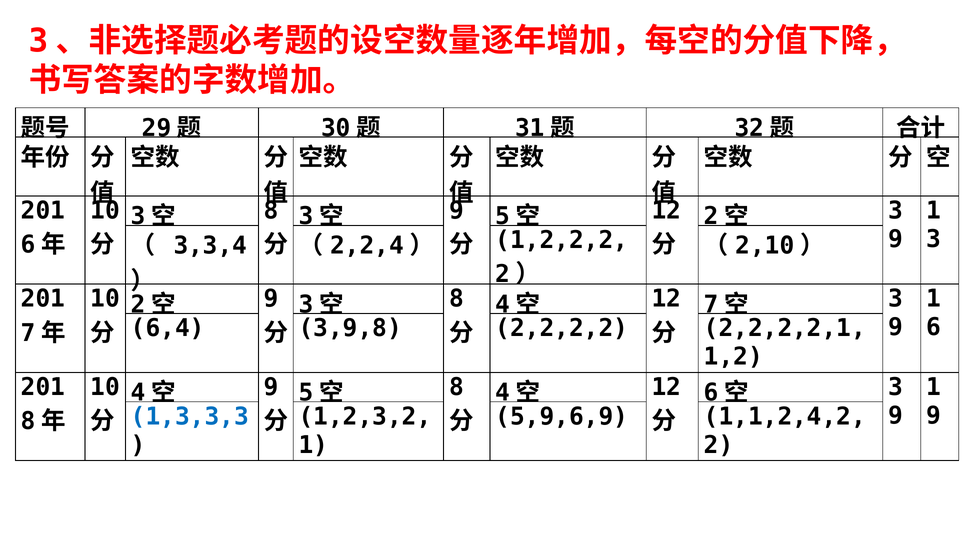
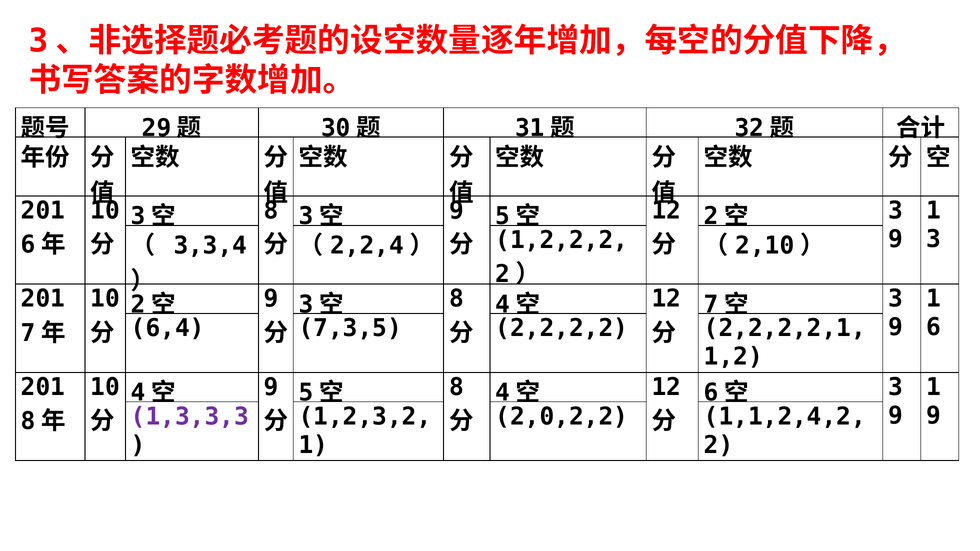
3,9,8: 3,9,8 -> 7,3,5
1,3,3,3 colour: blue -> purple
5,9,6,9: 5,9,6,9 -> 2,0,2,2
